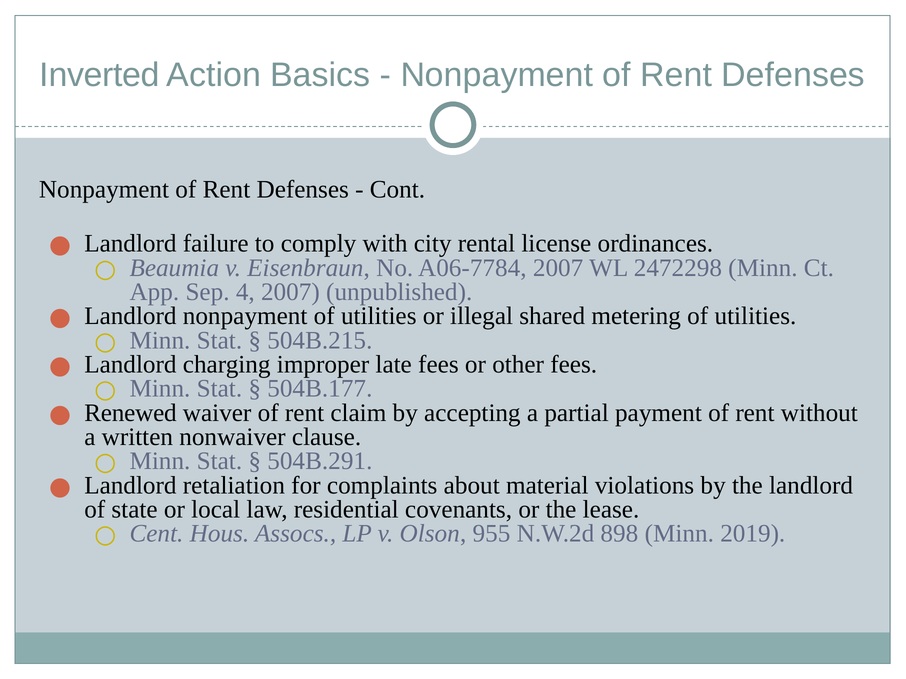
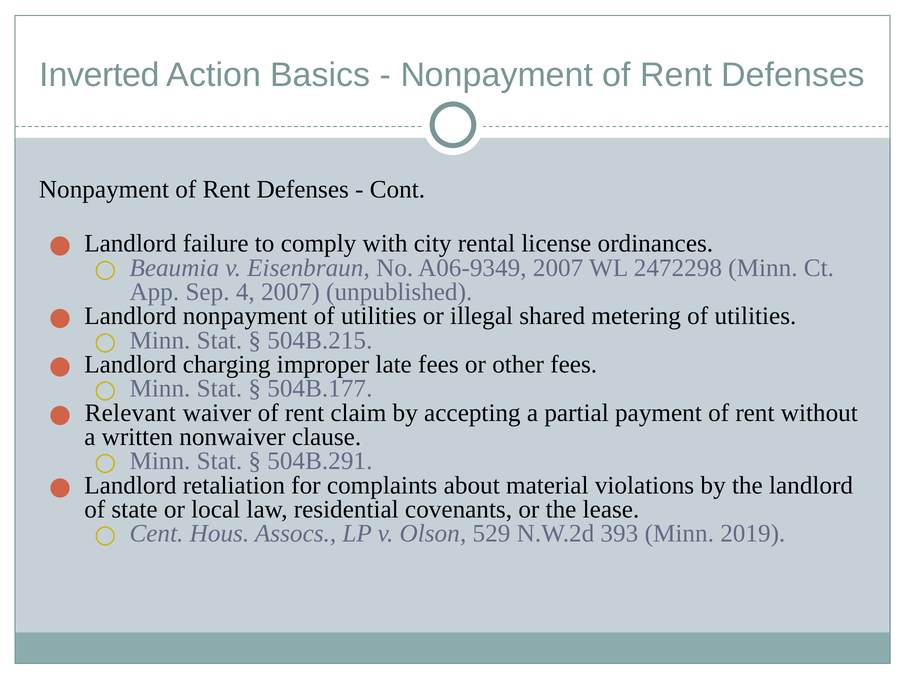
A06-7784: A06-7784 -> A06-9349
Renewed: Renewed -> Relevant
955: 955 -> 529
898: 898 -> 393
